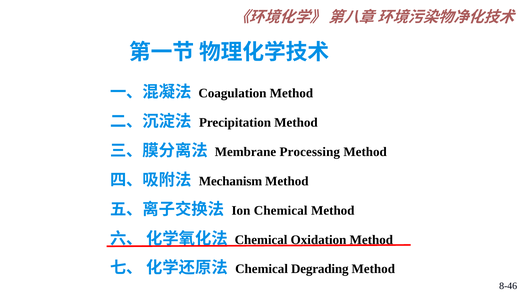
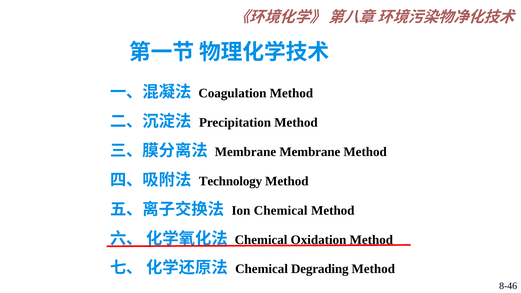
Membrane Processing: Processing -> Membrane
Mechanism: Mechanism -> Technology
